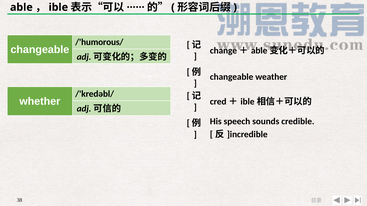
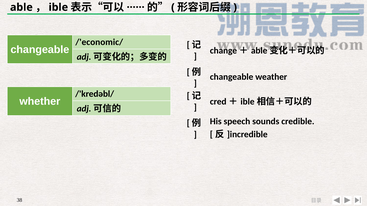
/'humorous/: /'humorous/ -> /'economic/
